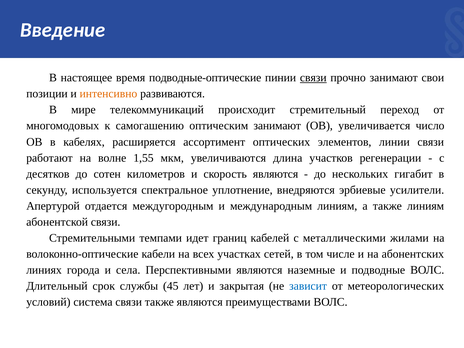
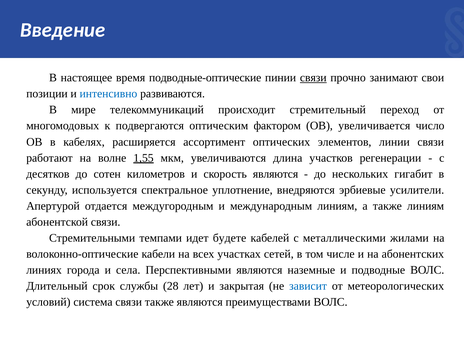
интенсивно colour: orange -> blue
самогашению: самогашению -> подвергаются
оптическим занимают: занимают -> фактором
1,55 underline: none -> present
границ: границ -> будете
45: 45 -> 28
